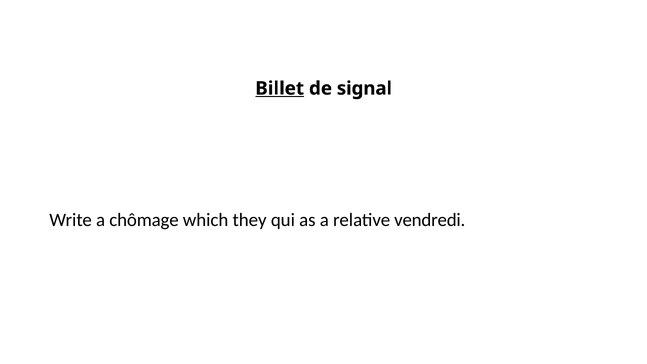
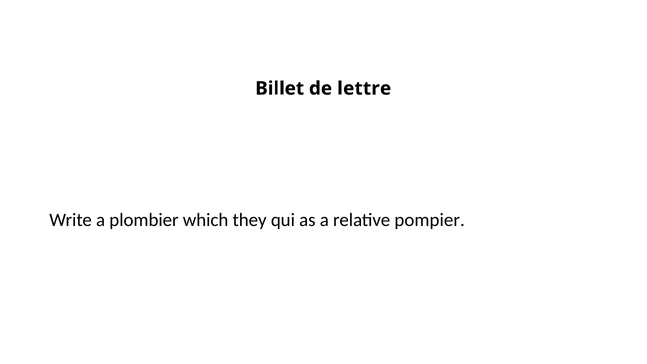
Billet underline: present -> none
signal: signal -> lettre
chômage: chômage -> plombier
vendredi: vendredi -> pompier
